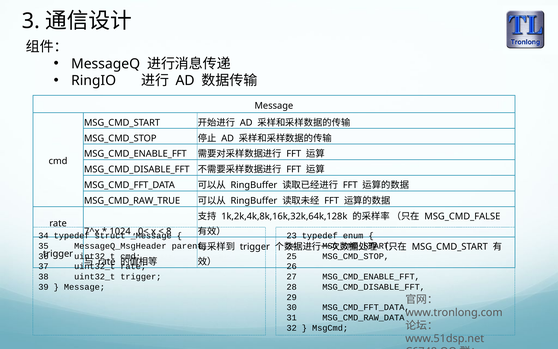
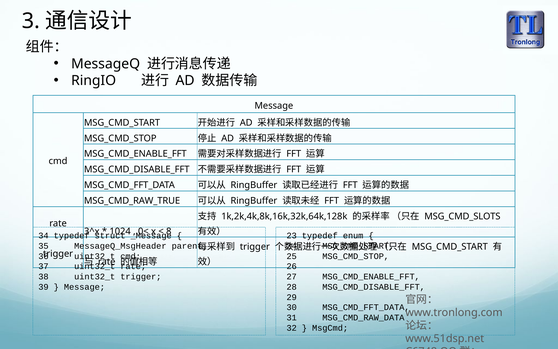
MSG_CMD_FALSE: MSG_CMD_FALSE -> MSG_CMD_SLOTS
7^x: 7^x -> 3^x
